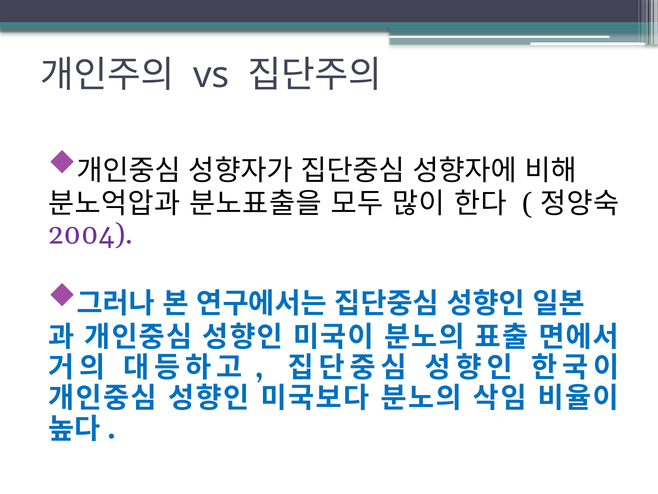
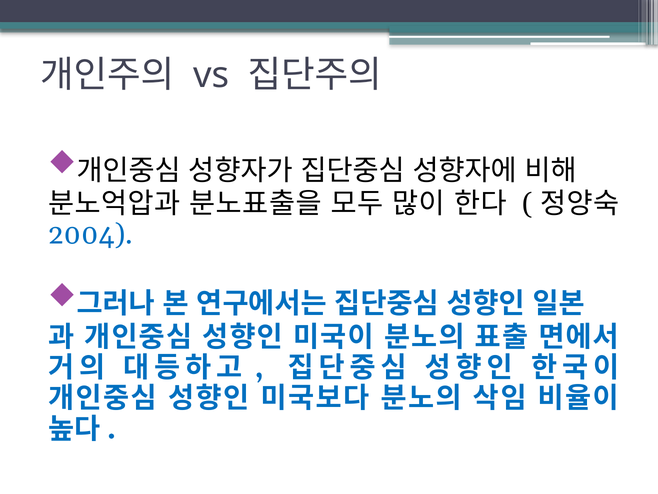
2004 colour: purple -> blue
